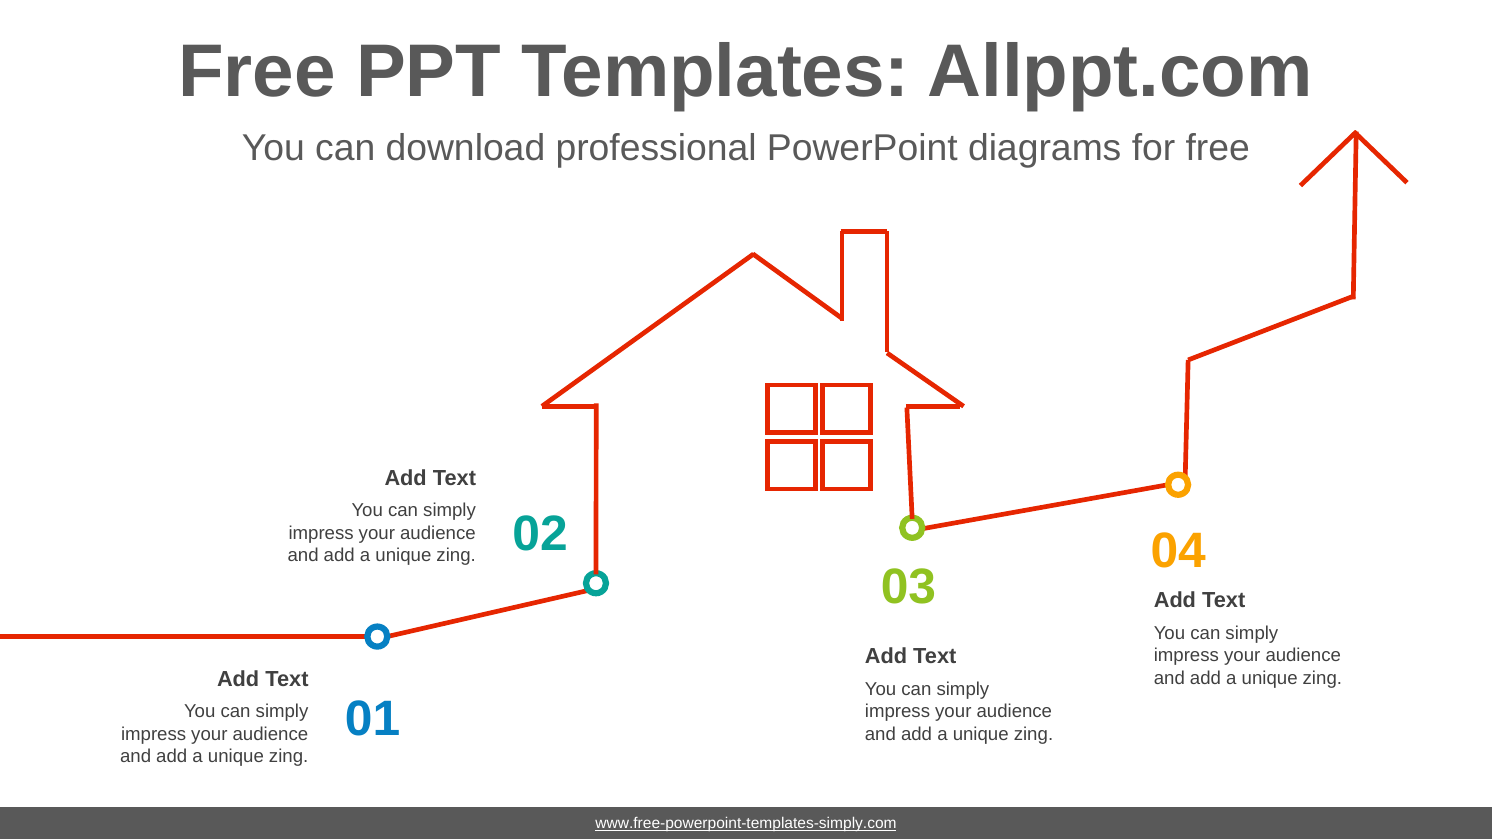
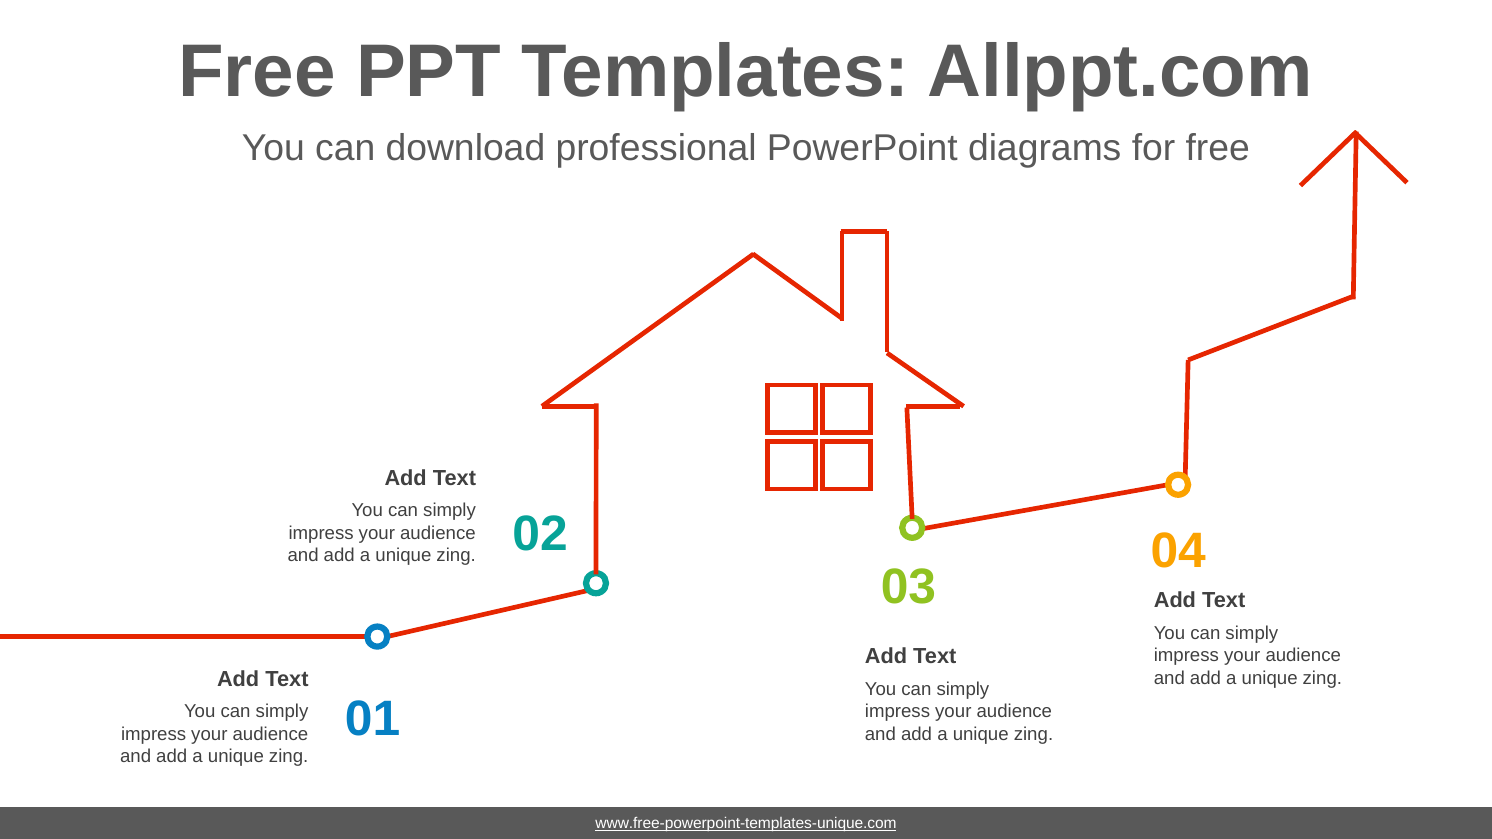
www.free-powerpoint-templates-simply.com: www.free-powerpoint-templates-simply.com -> www.free-powerpoint-templates-unique.com
